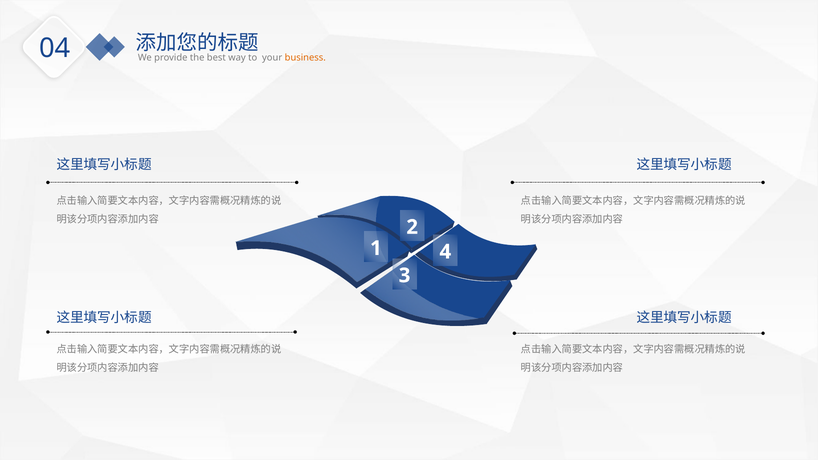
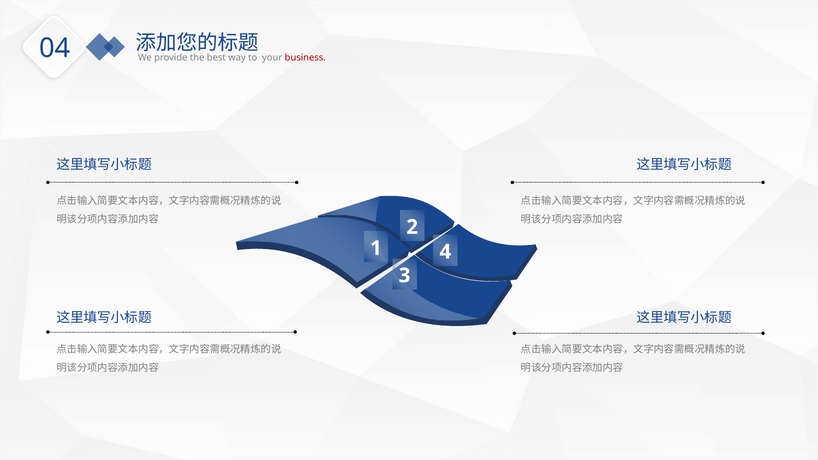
business colour: orange -> red
